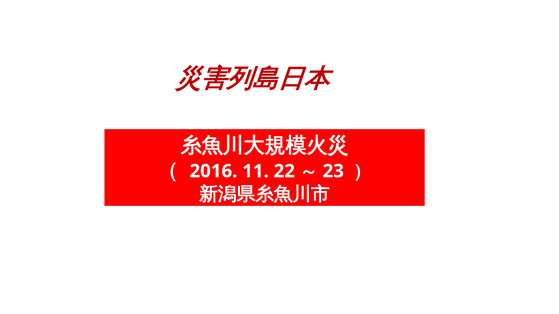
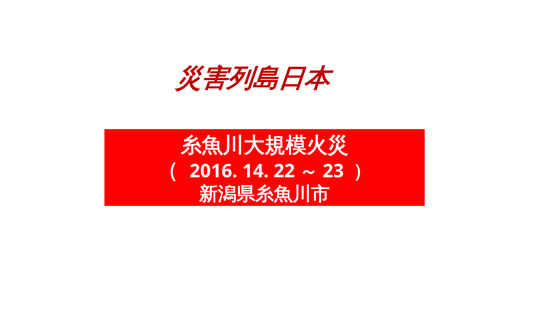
11: 11 -> 14
